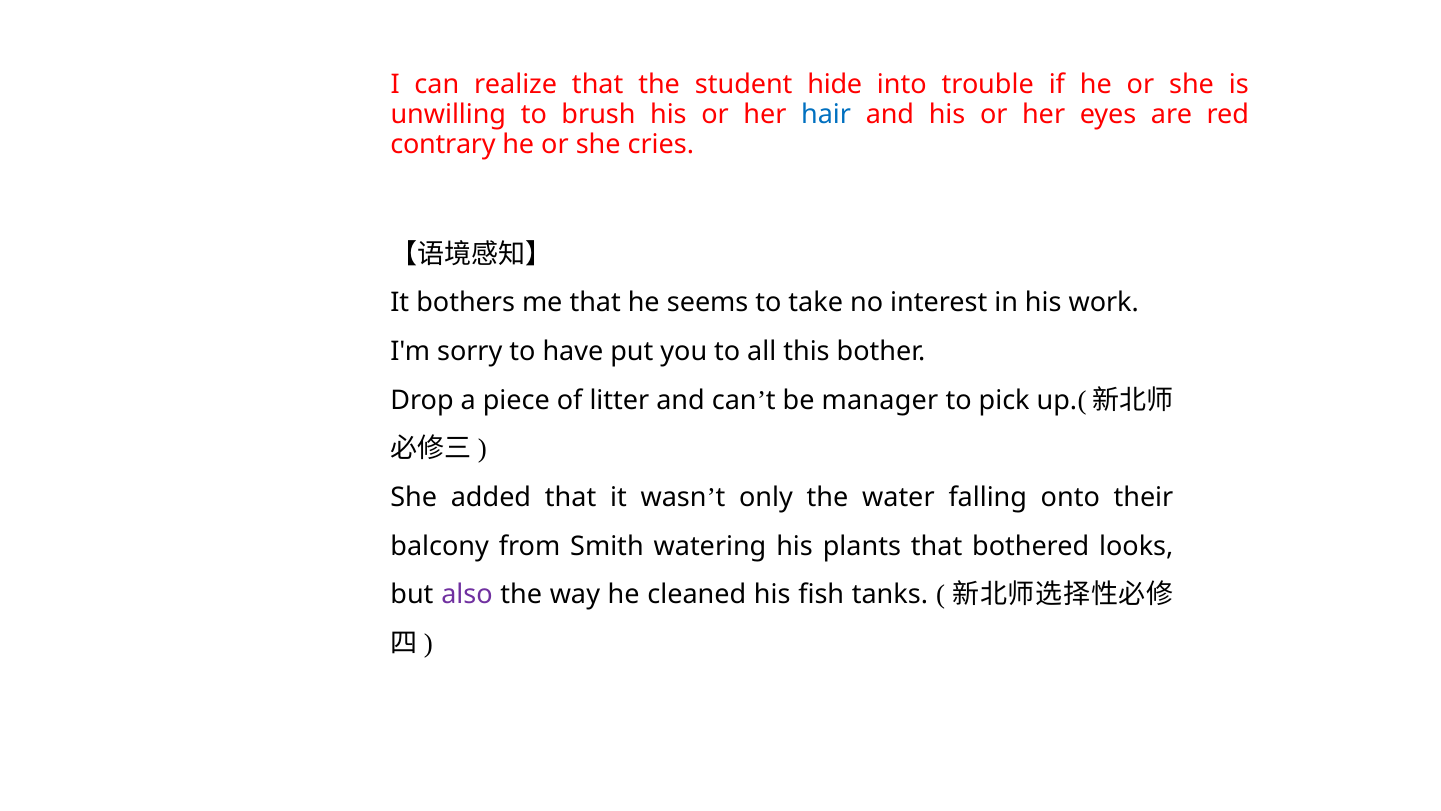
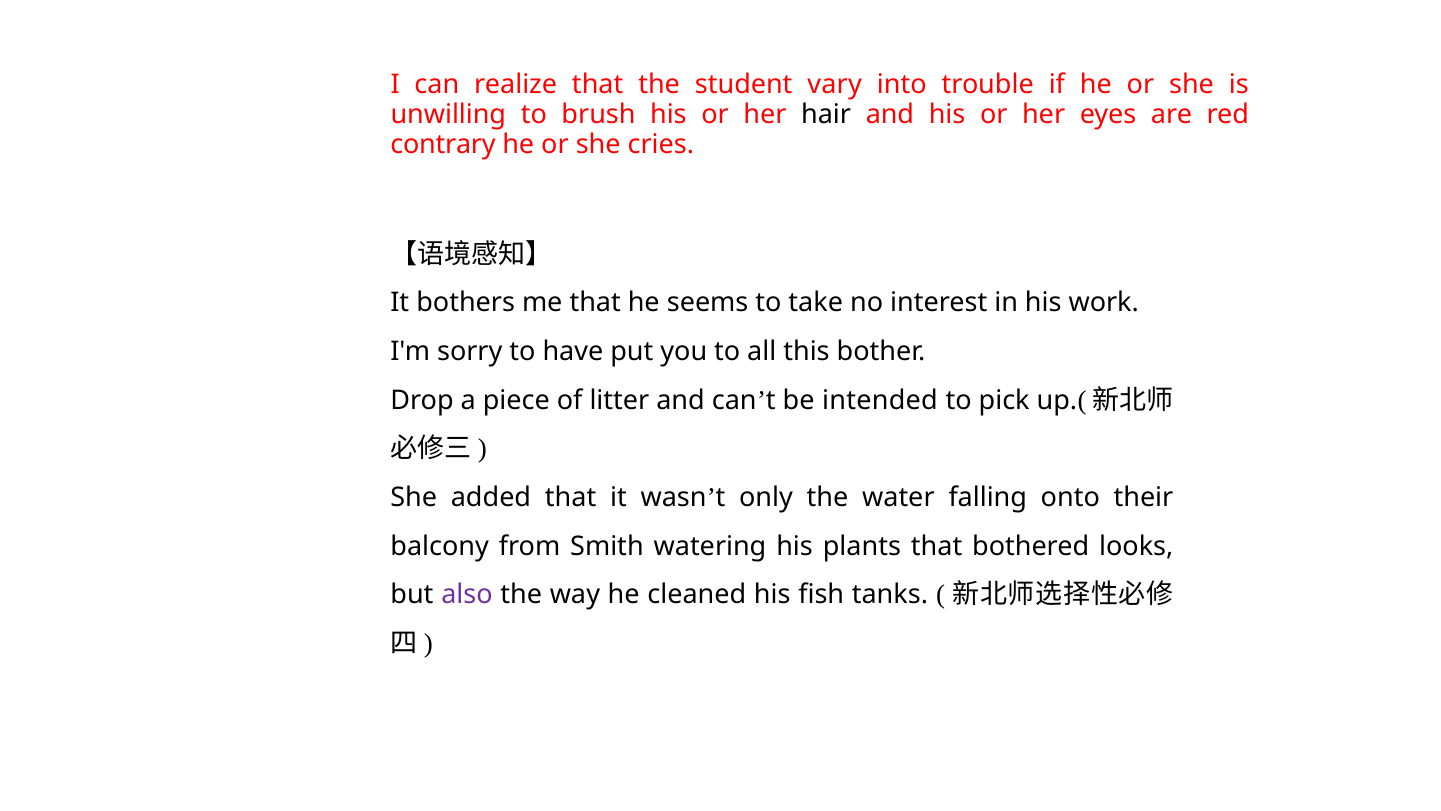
hide: hide -> vary
hair colour: blue -> black
manager: manager -> intended
